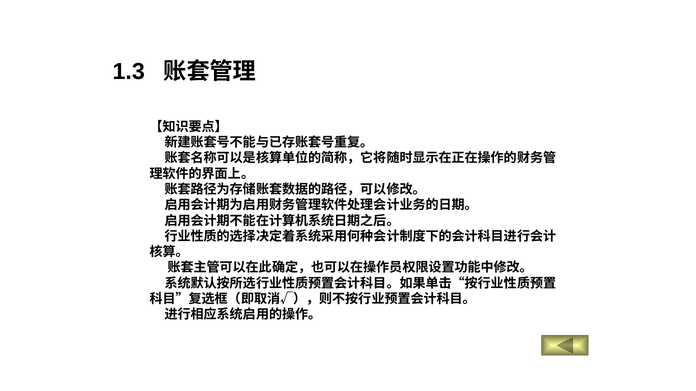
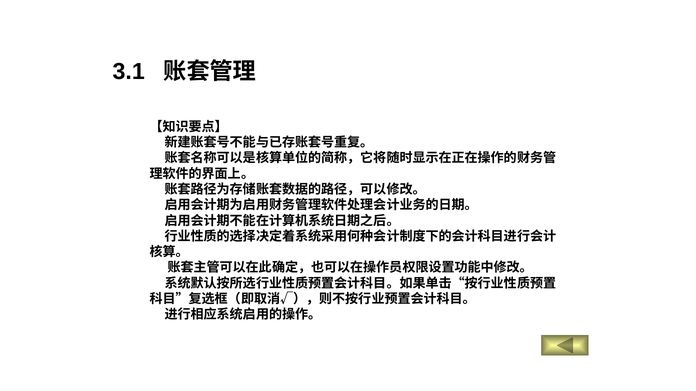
1.3: 1.3 -> 3.1
